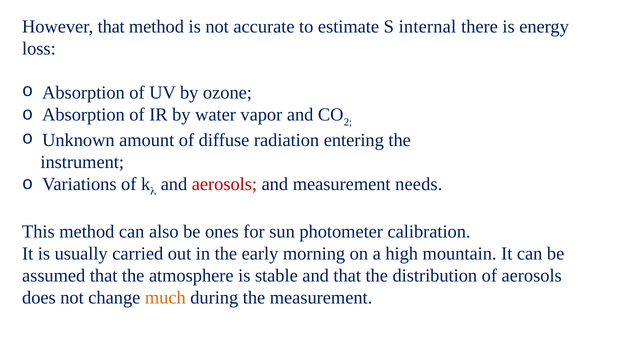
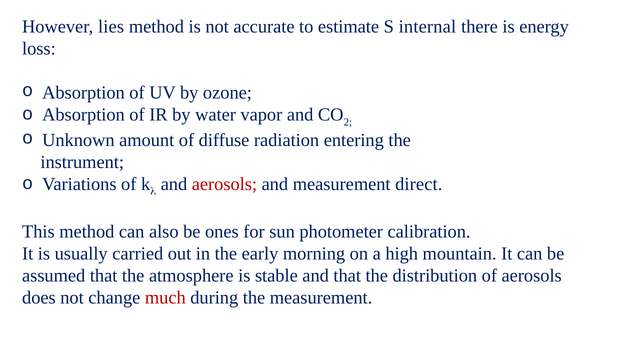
However that: that -> lies
needs: needs -> direct
much colour: orange -> red
